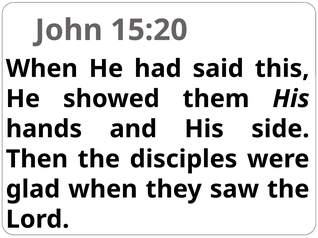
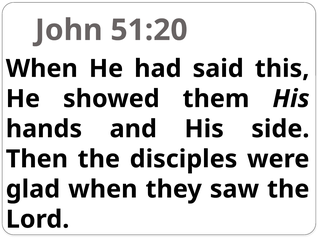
15:20: 15:20 -> 51:20
